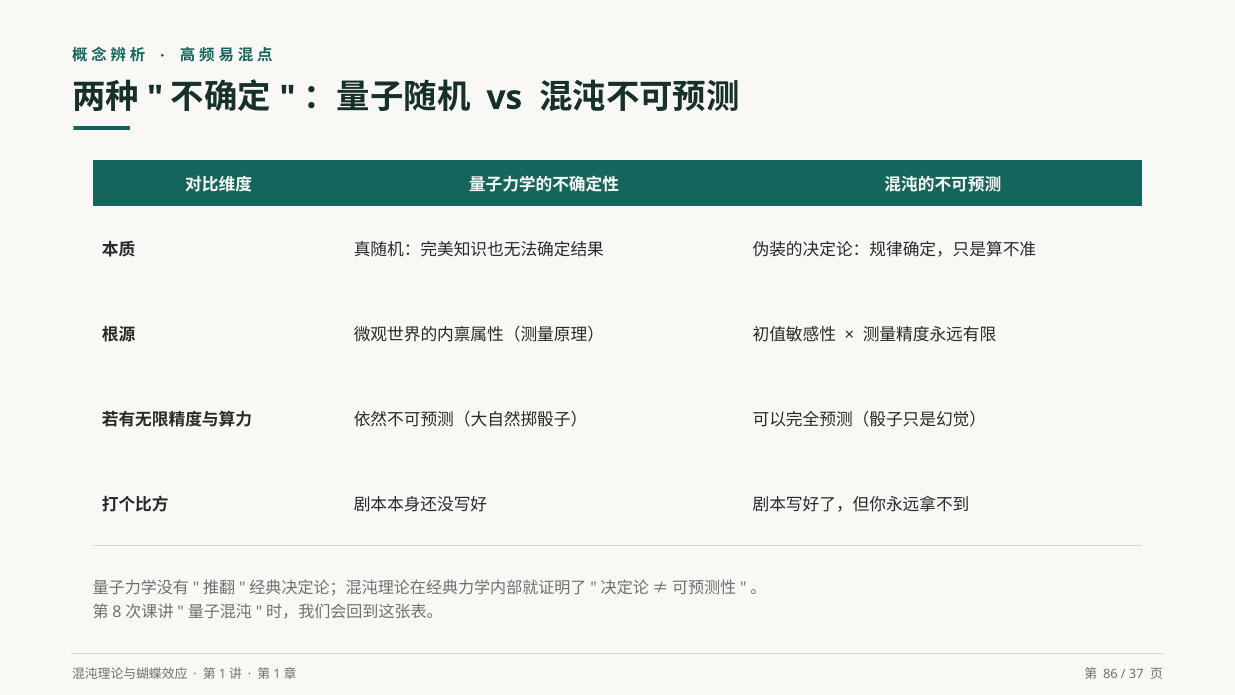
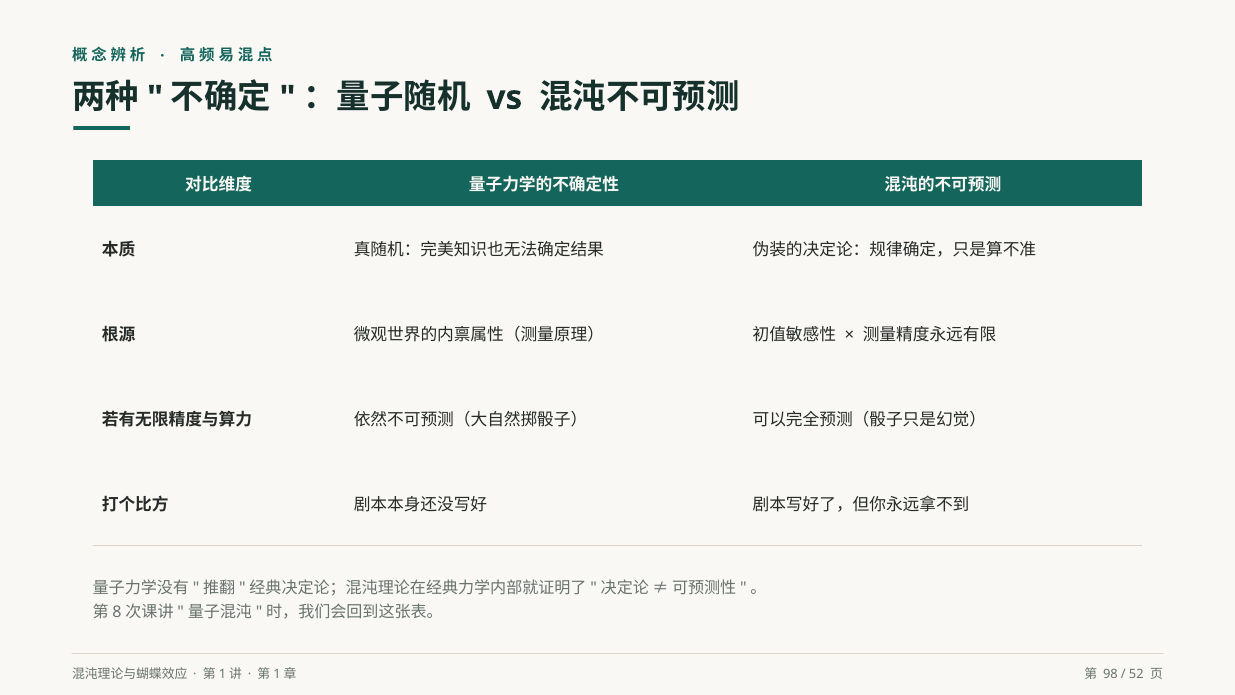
86: 86 -> 98
37: 37 -> 52
